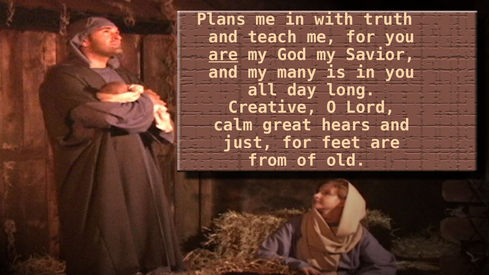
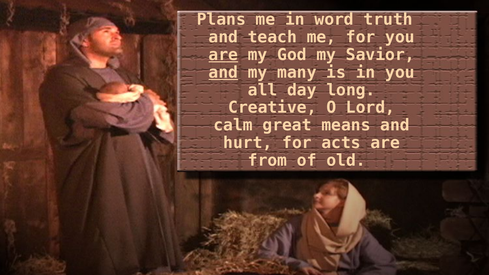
with: with -> word
and at (223, 72) underline: none -> present
hears: hears -> means
just: just -> hurt
feet: feet -> acts
